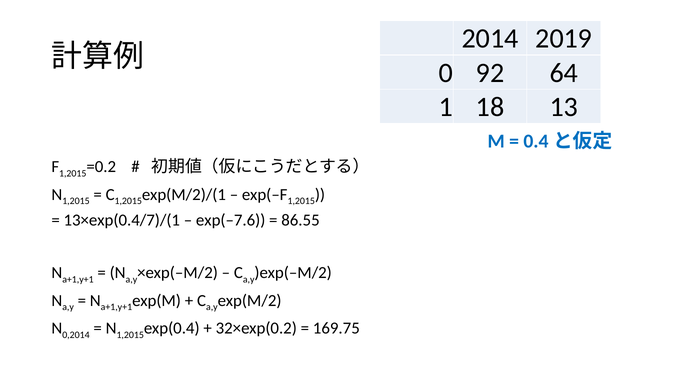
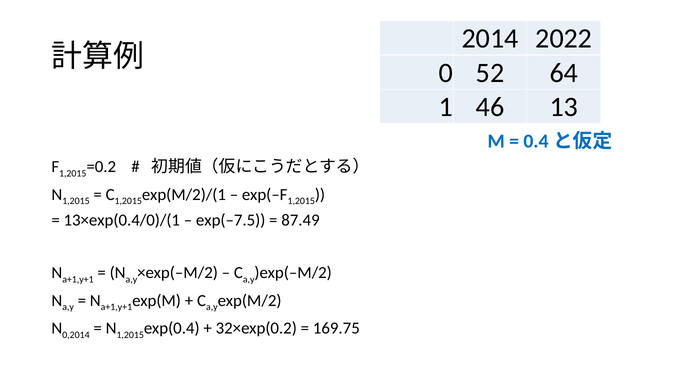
2019: 2019 -> 2022
92: 92 -> 52
18: 18 -> 46
13×exp(0.4/7)/(1: 13×exp(0.4/7)/(1 -> 13×exp(0.4/0)/(1
exp(–7.6: exp(–7.6 -> exp(–7.5
86.55: 86.55 -> 87.49
